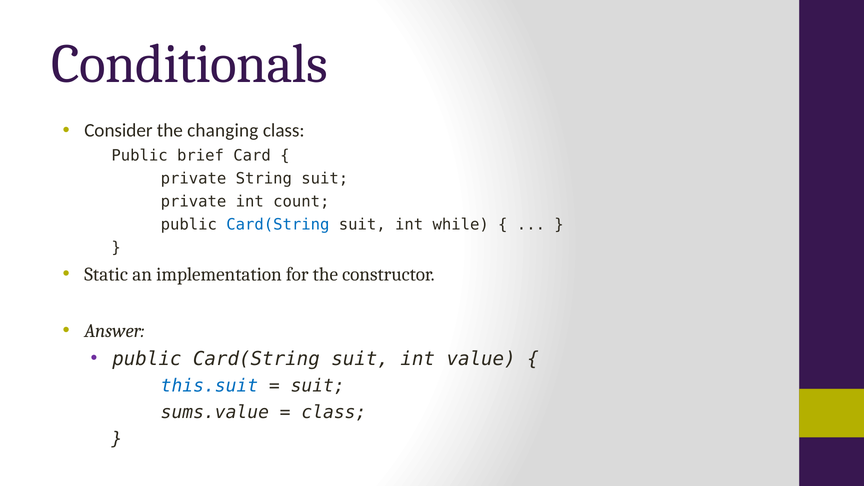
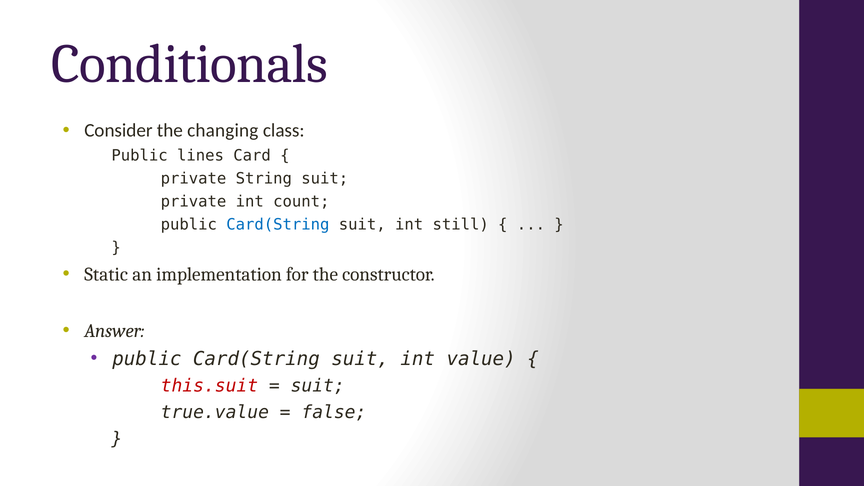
brief: brief -> lines
while: while -> still
this.suit colour: blue -> red
sums.value: sums.value -> true.value
class at (334, 412): class -> false
